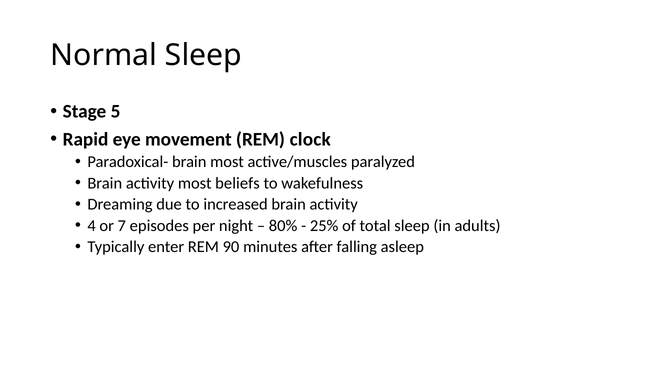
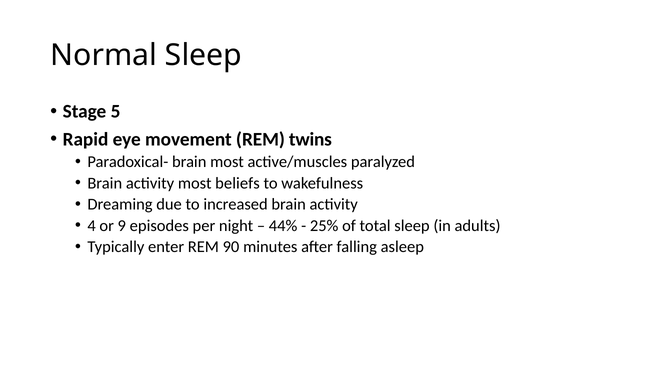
clock: clock -> twins
7: 7 -> 9
80%: 80% -> 44%
